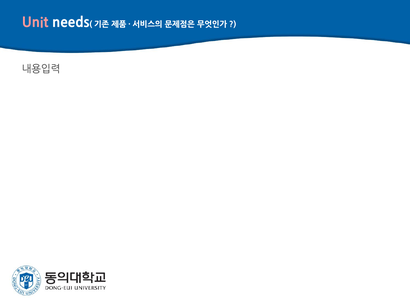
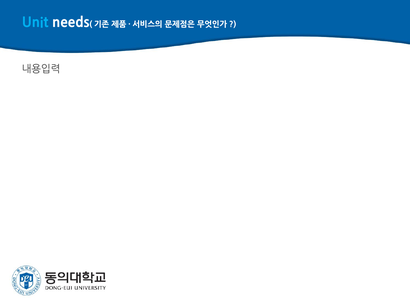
Unit colour: pink -> light blue
